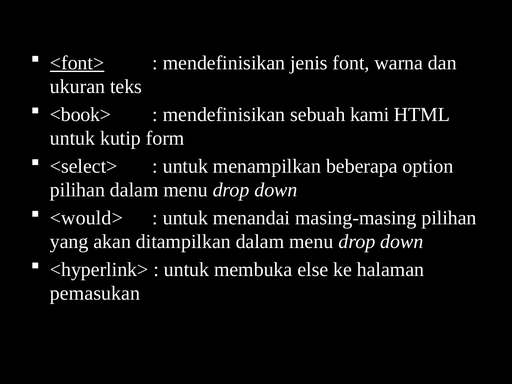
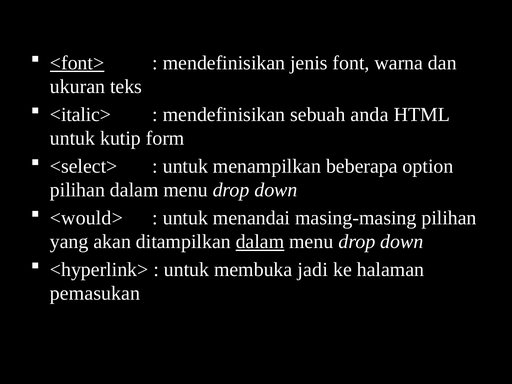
<book>: <book> -> <italic>
kami: kami -> anda
dalam at (260, 242) underline: none -> present
else: else -> jadi
